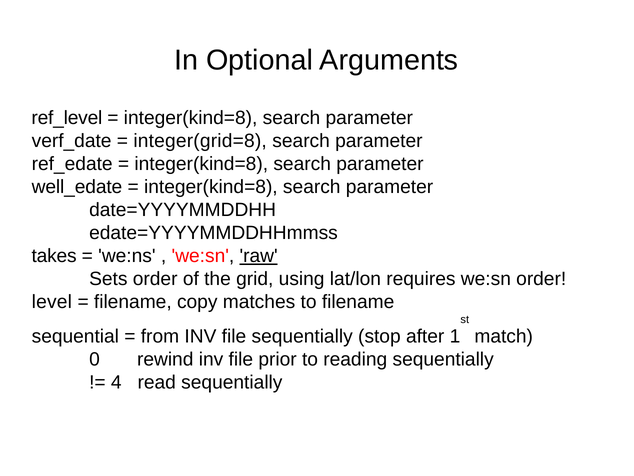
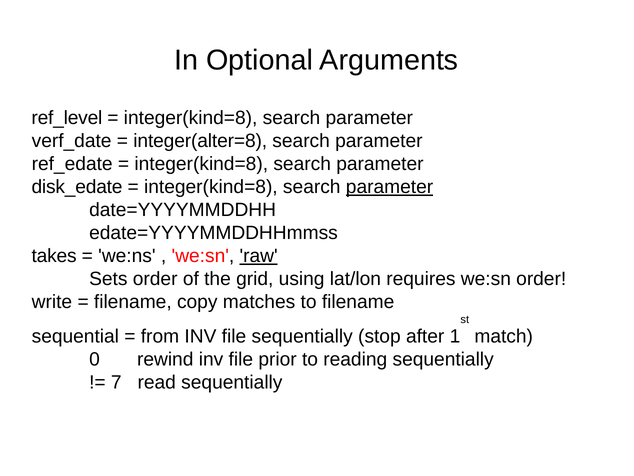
integer(grid=8: integer(grid=8 -> integer(alter=8
well_edate: well_edate -> disk_edate
parameter at (390, 187) underline: none -> present
level: level -> write
4: 4 -> 7
